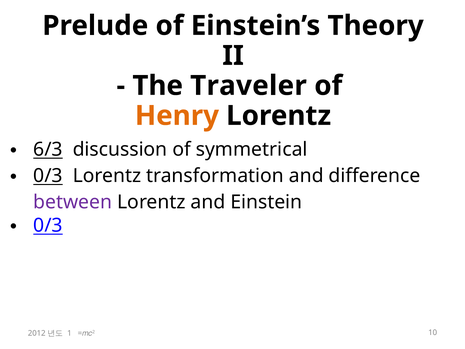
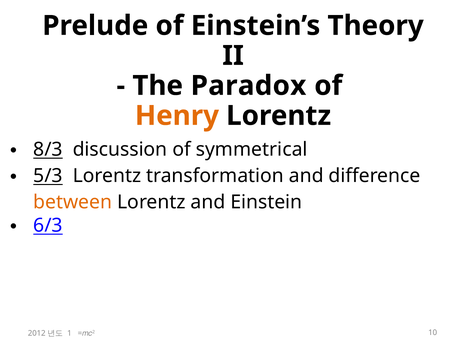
Traveler: Traveler -> Paradox
6/3: 6/3 -> 8/3
0/3 at (48, 176): 0/3 -> 5/3
between colour: purple -> orange
0/3 at (48, 225): 0/3 -> 6/3
